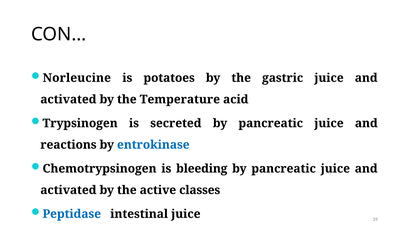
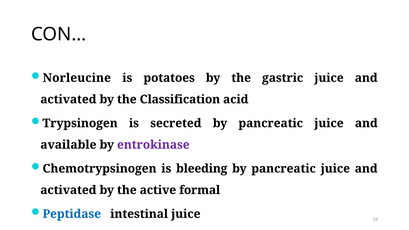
Temperature: Temperature -> Classification
reactions: reactions -> available
entrokinase colour: blue -> purple
classes: classes -> formal
